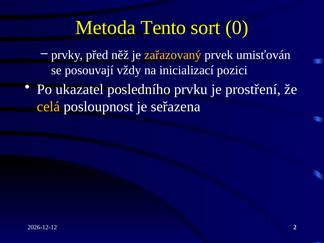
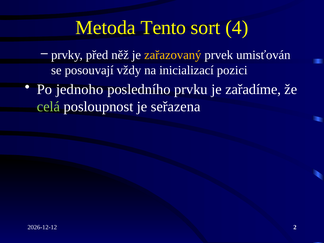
0: 0 -> 4
ukazatel: ukazatel -> jednoho
prostření: prostření -> zařadíme
celá colour: yellow -> light green
